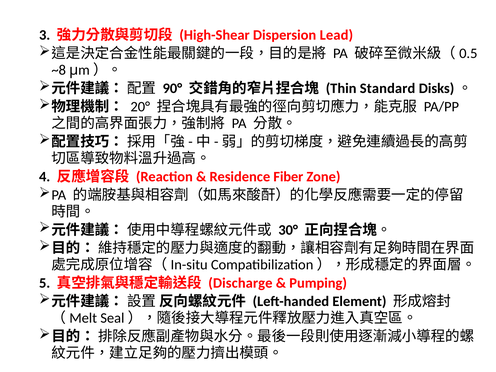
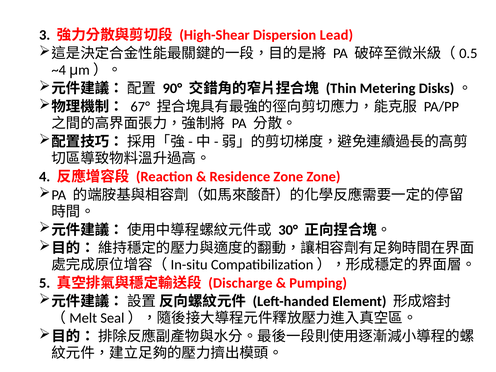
~8: ~8 -> ~4
Standard: Standard -> Metering
20°: 20° -> 67°
Residence Fiber: Fiber -> Zone
